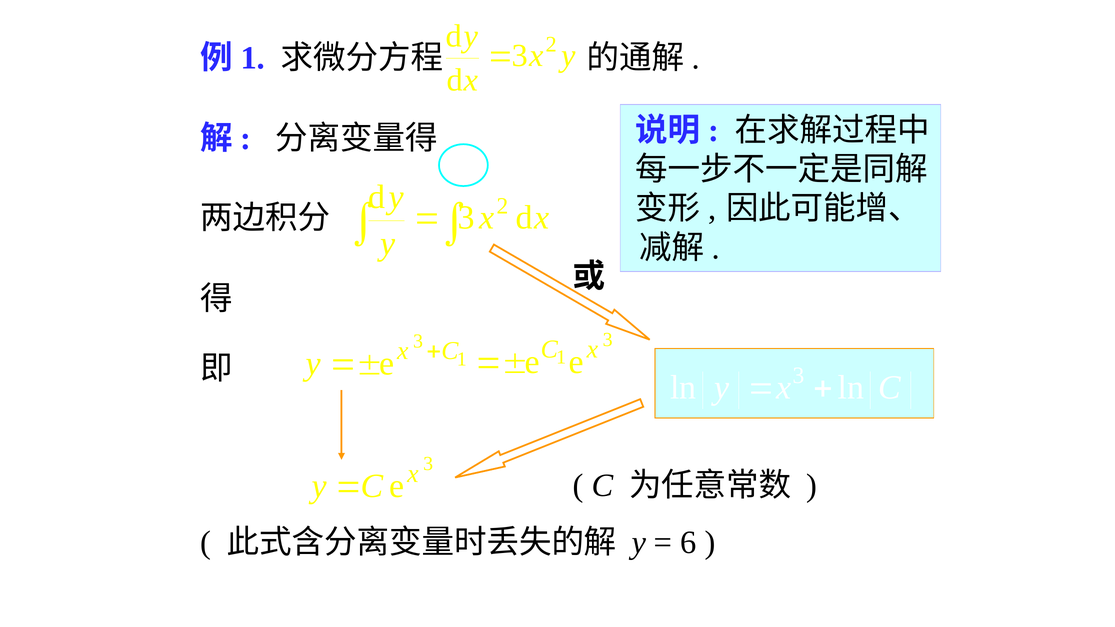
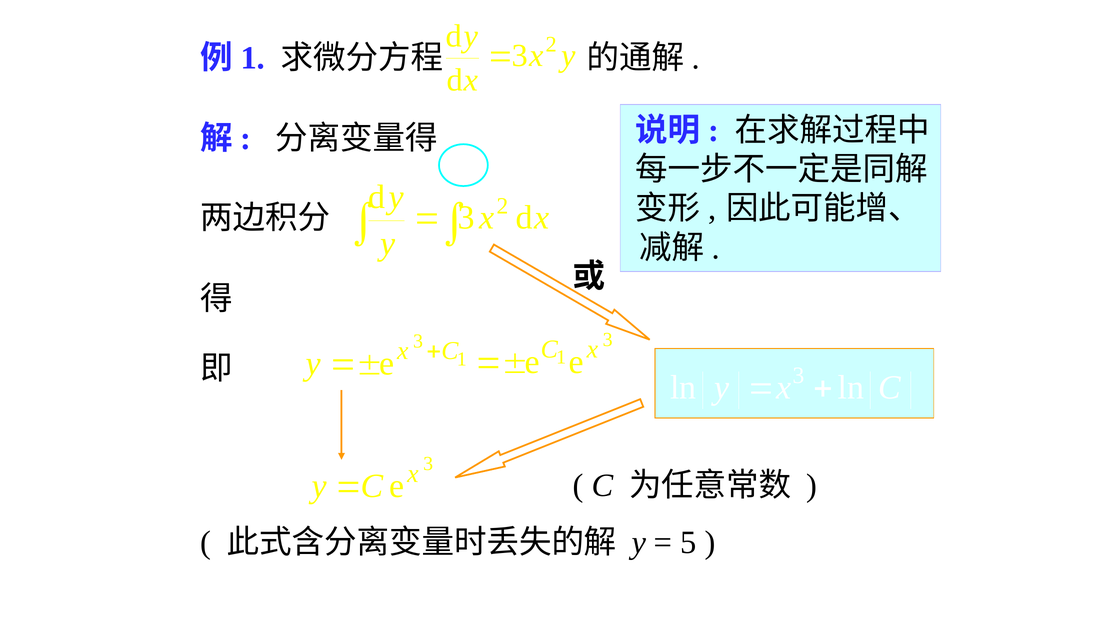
6: 6 -> 5
